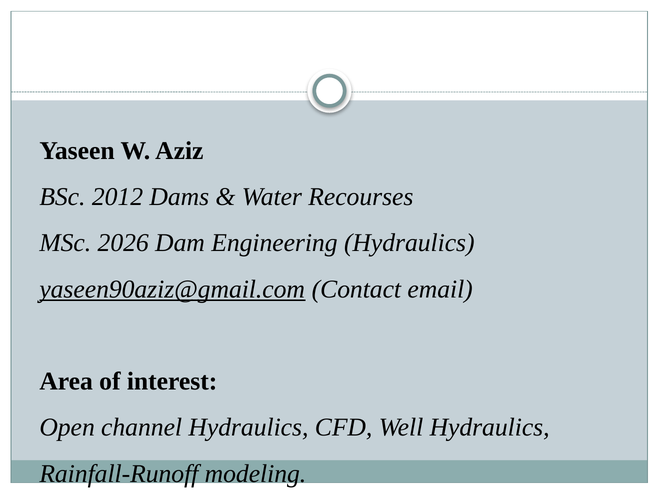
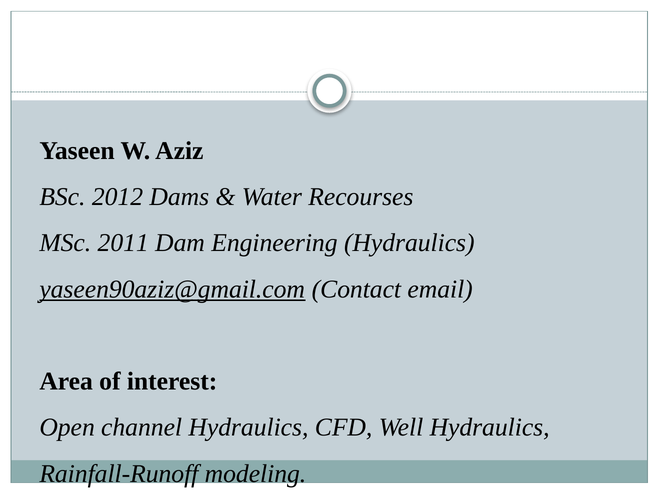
2026: 2026 -> 2011
